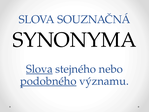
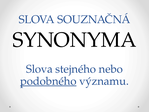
Slova at (39, 69) underline: present -> none
